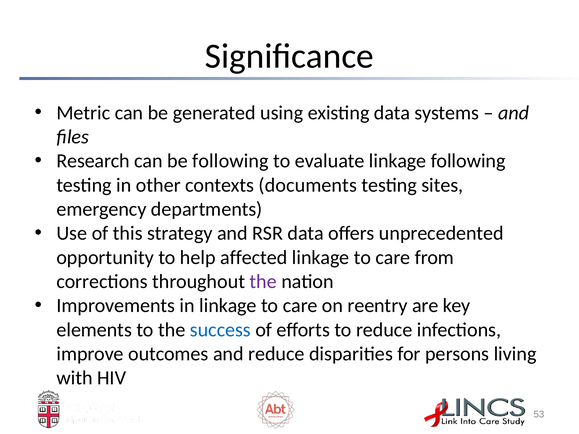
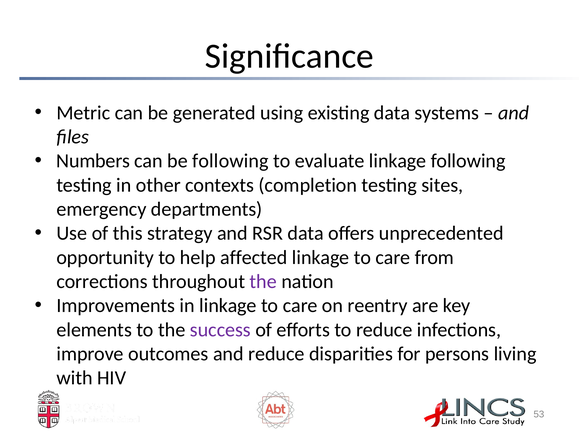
Research: Research -> Numbers
documents: documents -> completion
success colour: blue -> purple
